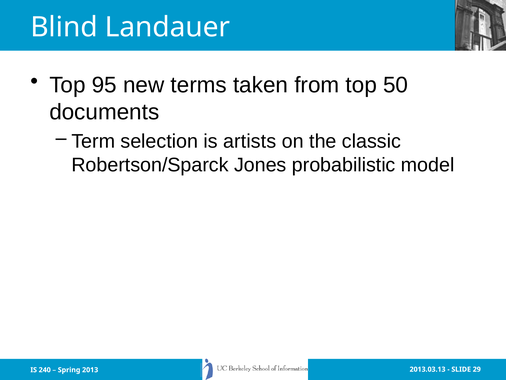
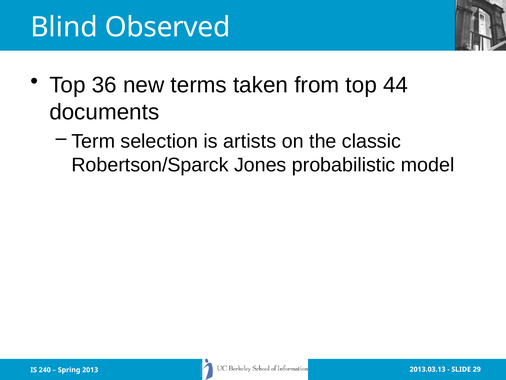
Landauer: Landauer -> Observed
95: 95 -> 36
50: 50 -> 44
